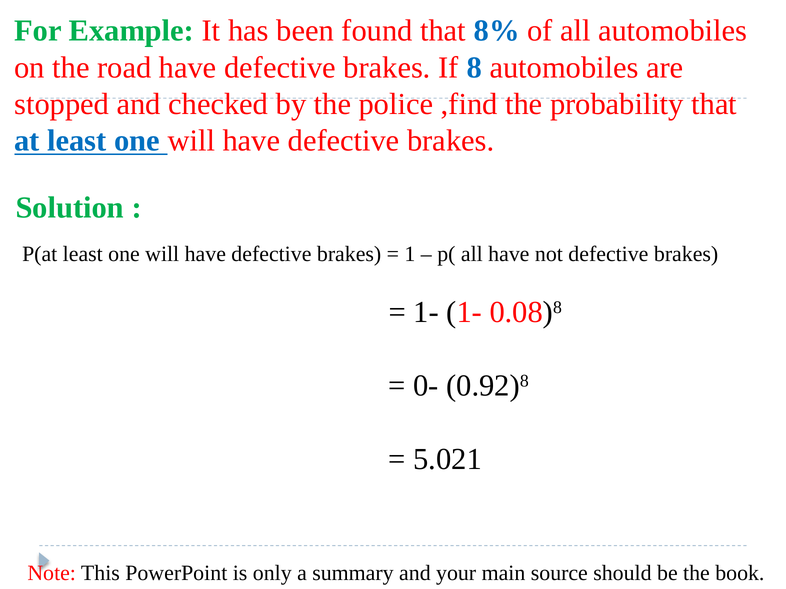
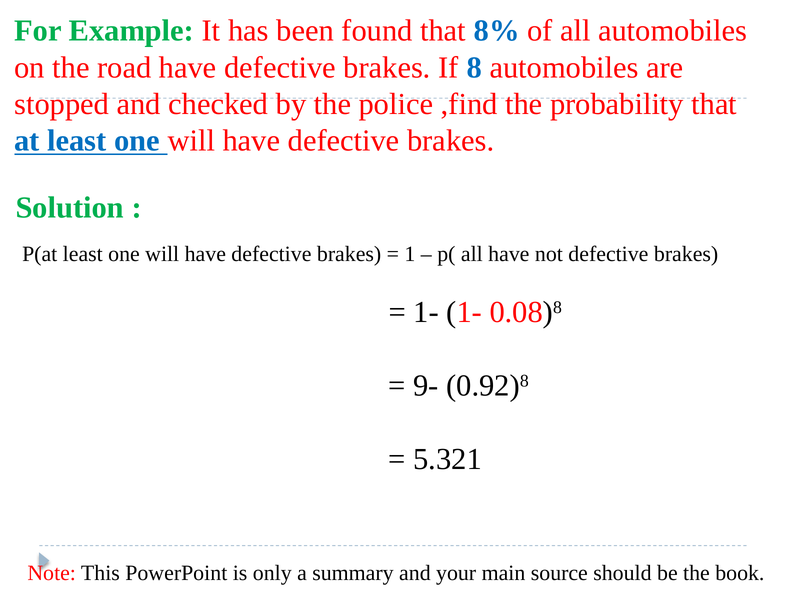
0-: 0- -> 9-
5.021: 5.021 -> 5.321
